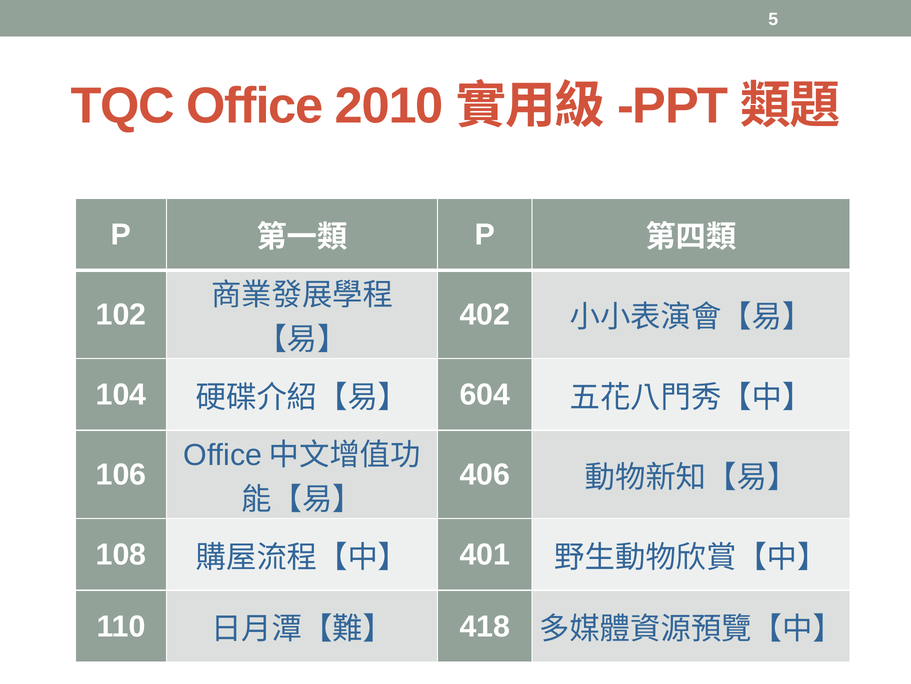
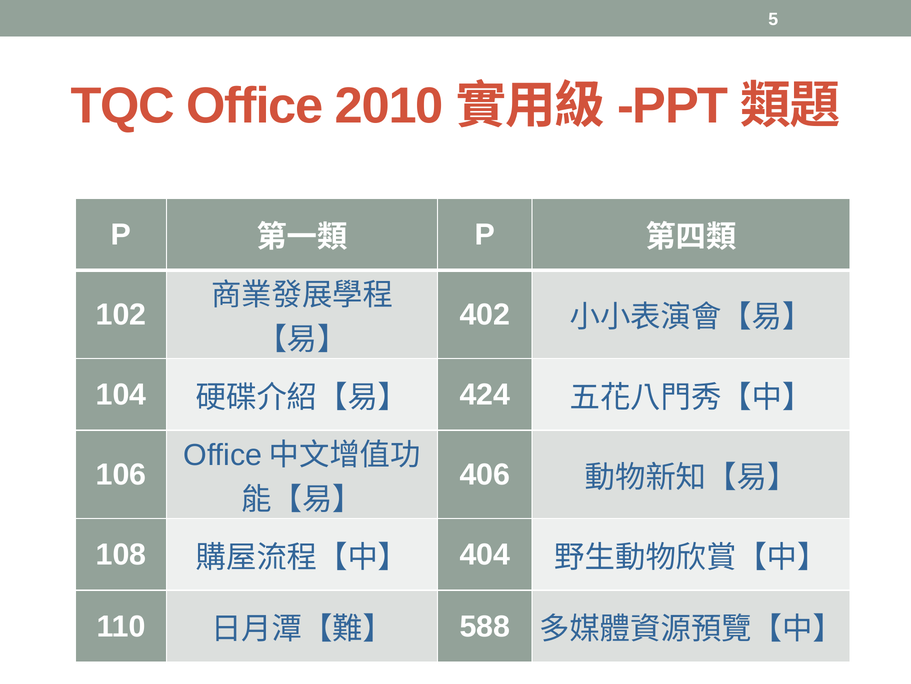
604: 604 -> 424
401: 401 -> 404
418: 418 -> 588
